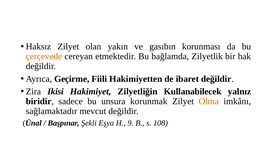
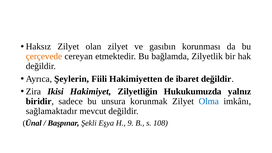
olan yakın: yakın -> zilyet
Geçirme: Geçirme -> Şeylerin
Kullanabilecek: Kullanabilecek -> Hukukumuzda
Olma colour: orange -> blue
